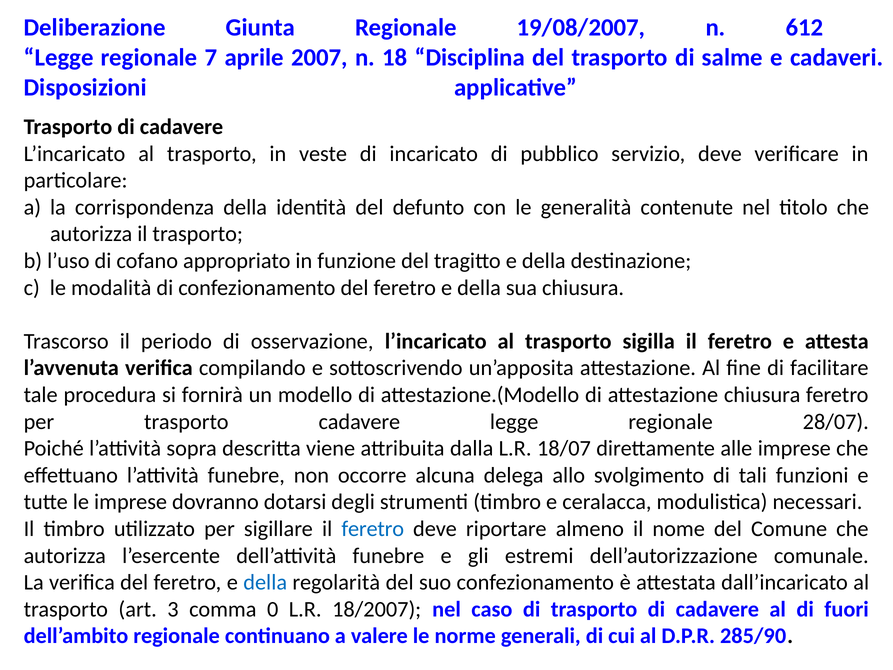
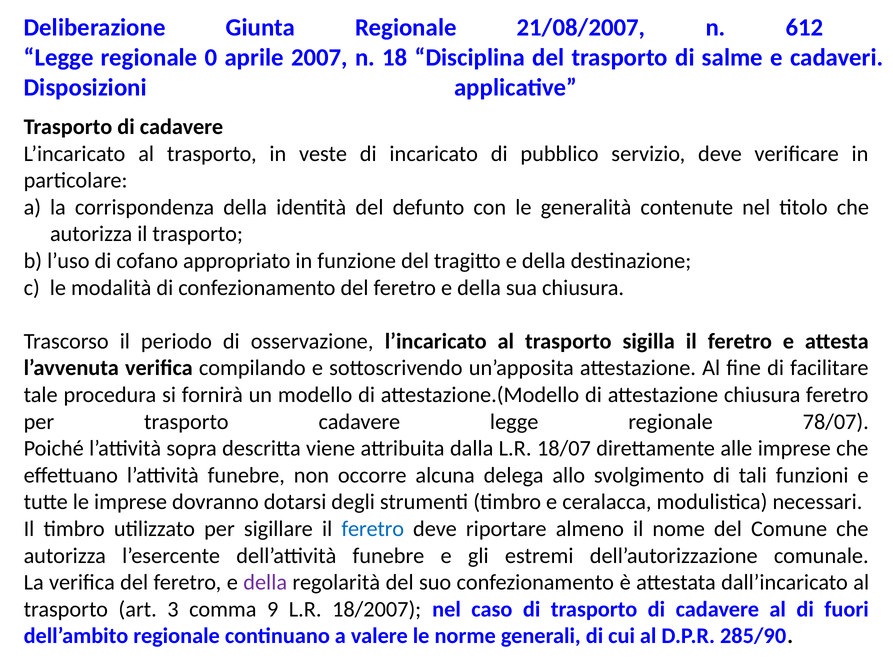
19/08/2007: 19/08/2007 -> 21/08/2007
7: 7 -> 0
28/07: 28/07 -> 78/07
della at (265, 582) colour: blue -> purple
0: 0 -> 9
